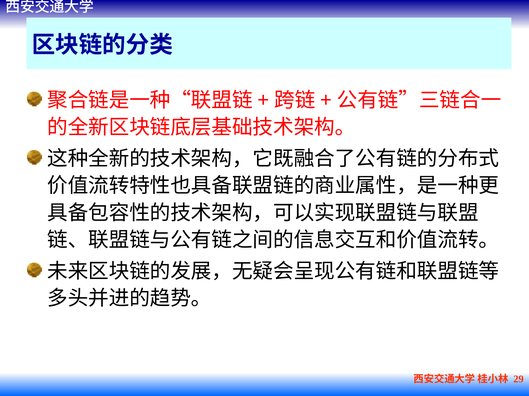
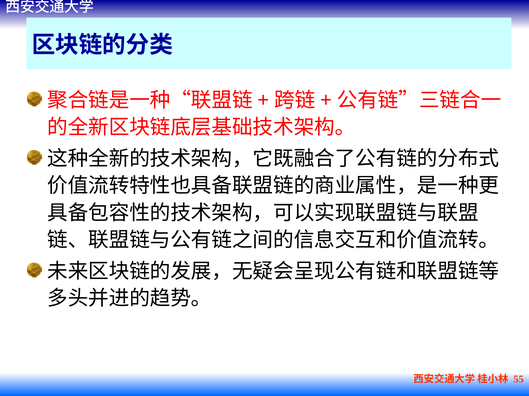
29: 29 -> 55
